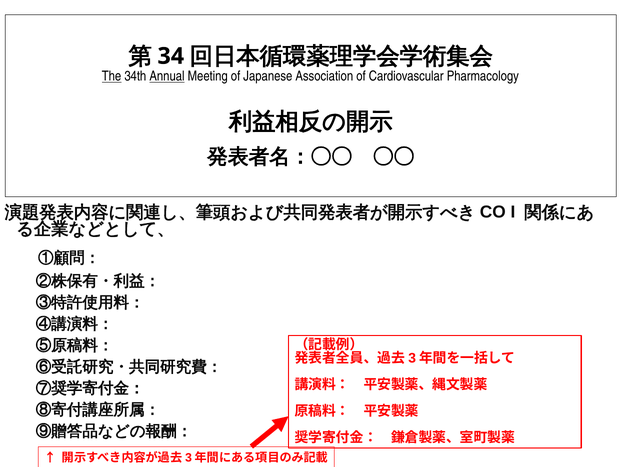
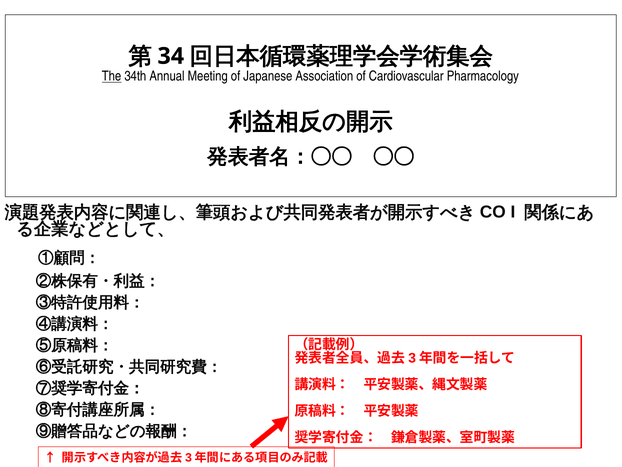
Annual underline: present -> none
